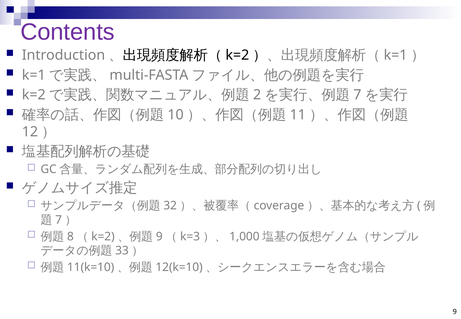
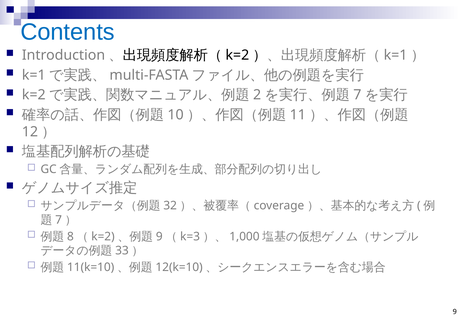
Contents colour: purple -> blue
